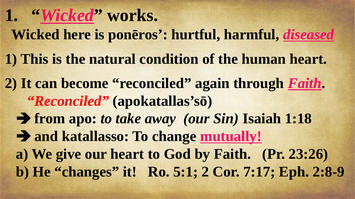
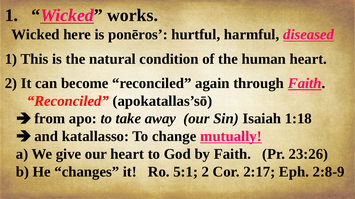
7:17: 7:17 -> 2:17
